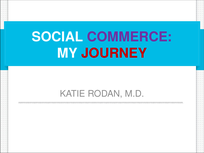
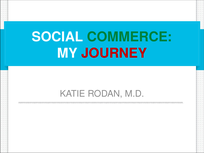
COMMERCE colour: purple -> green
